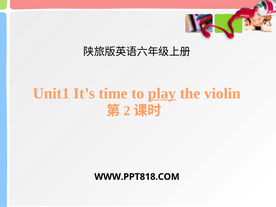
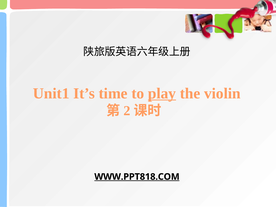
WWW.PPT818.COM underline: none -> present
